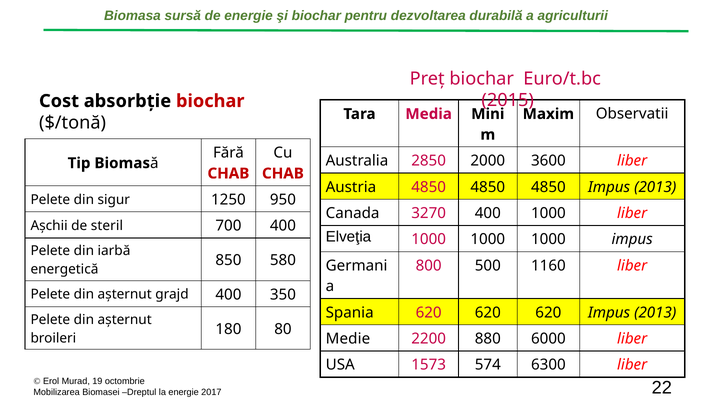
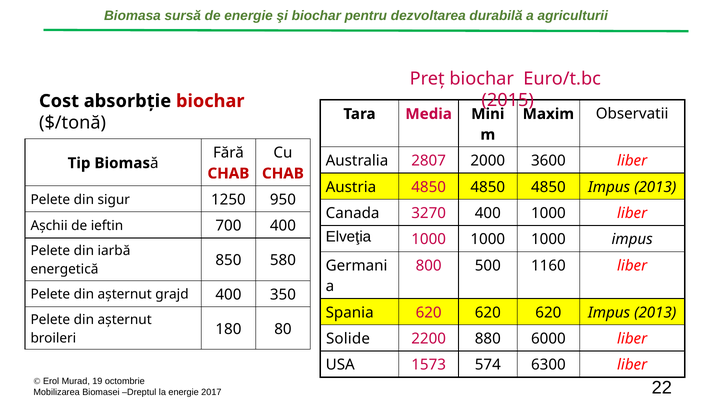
2850: 2850 -> 2807
steril: steril -> ieftin
Medie: Medie -> Solide
